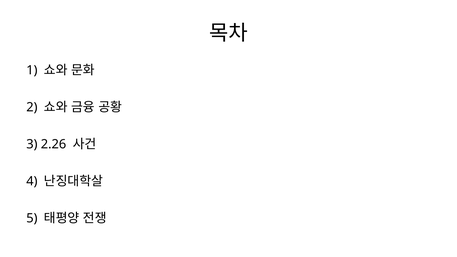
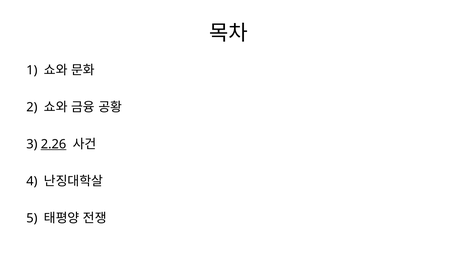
2.26 underline: none -> present
